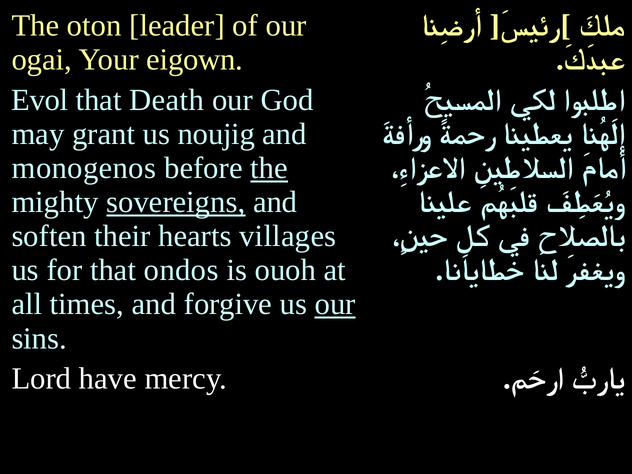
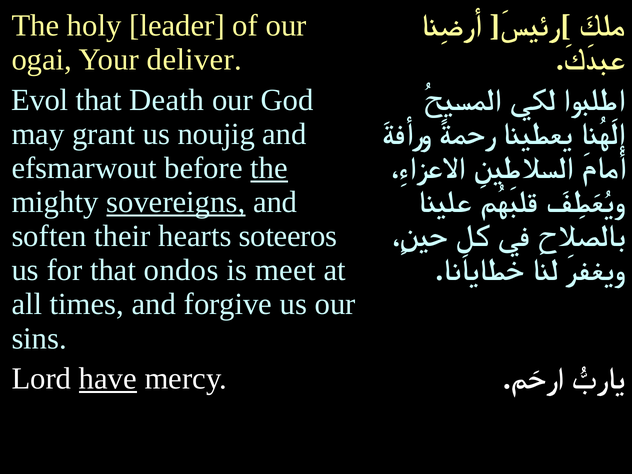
oton: oton -> holy
eigown: eigown -> deliver
monogenos: monogenos -> efsmarwout
villages: villages -> soteeros
ouoh: ouoh -> meet
our at (335, 304) underline: present -> none
have underline: none -> present
